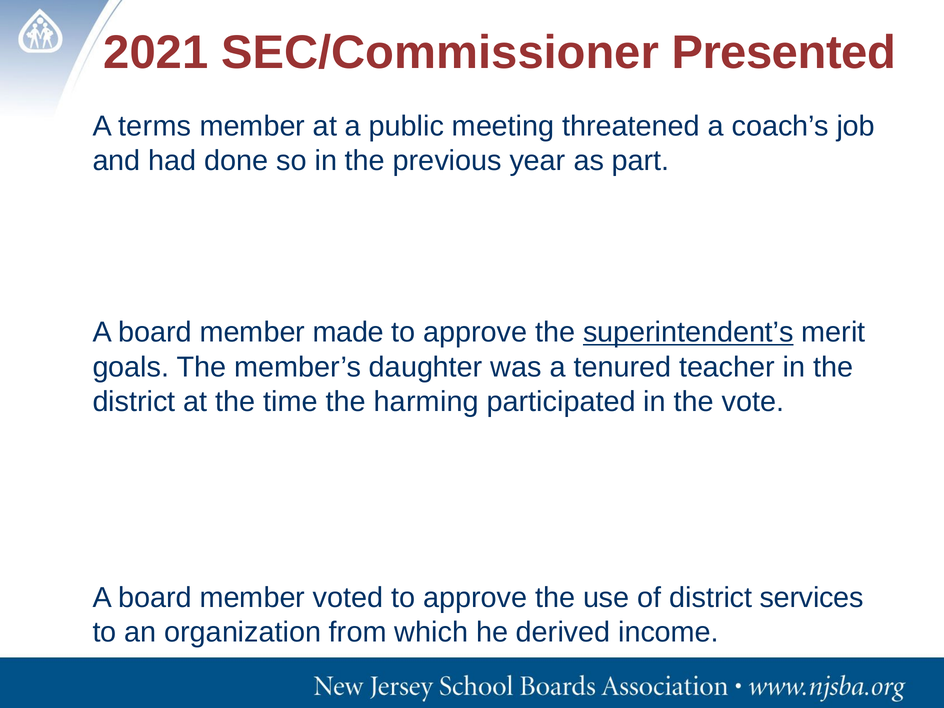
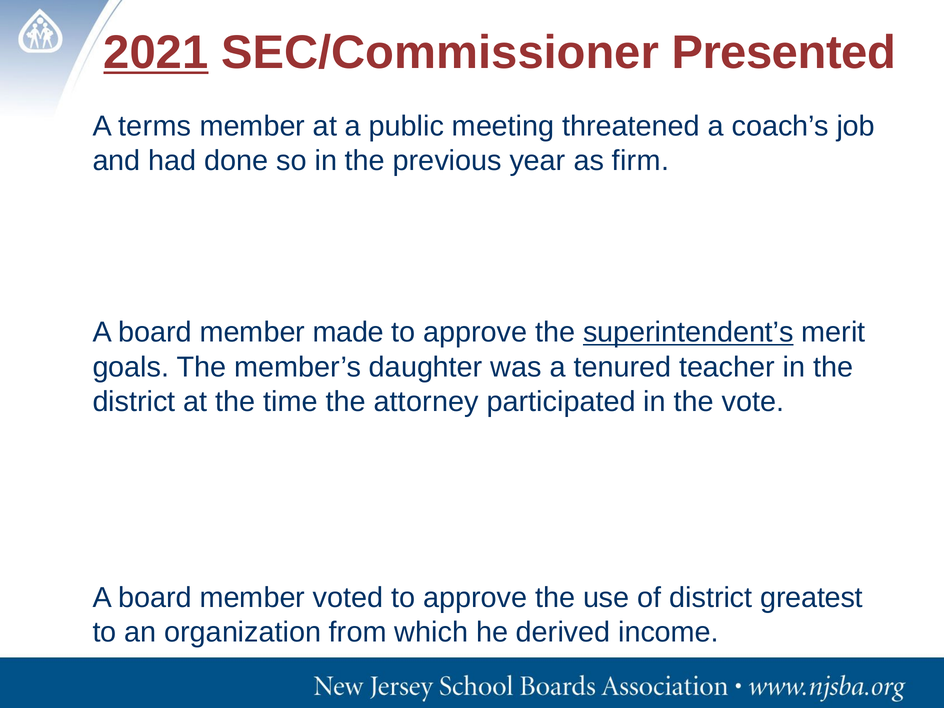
2021 underline: none -> present
part: part -> firm
harming: harming -> attorney
services: services -> greatest
